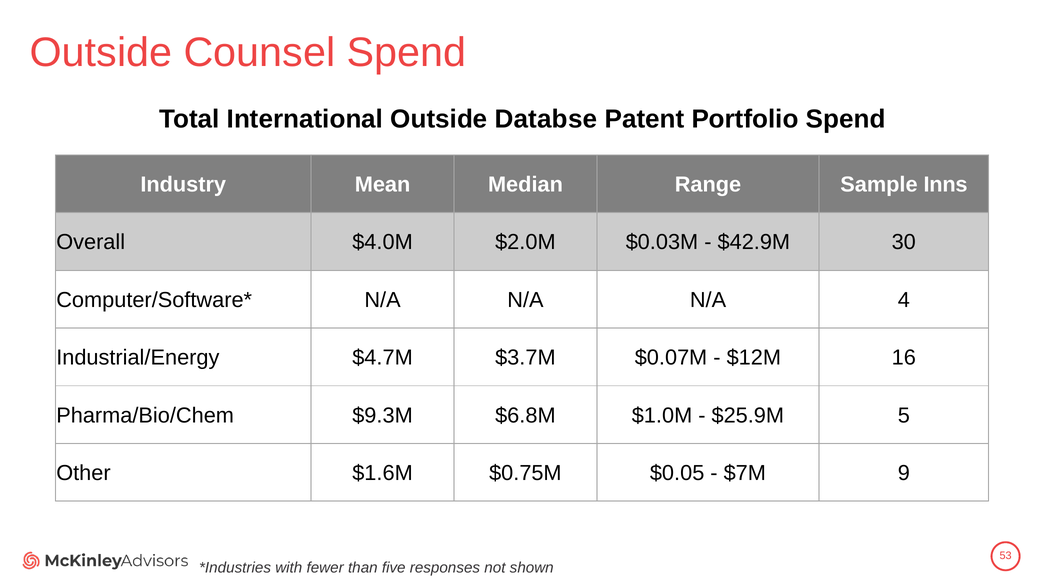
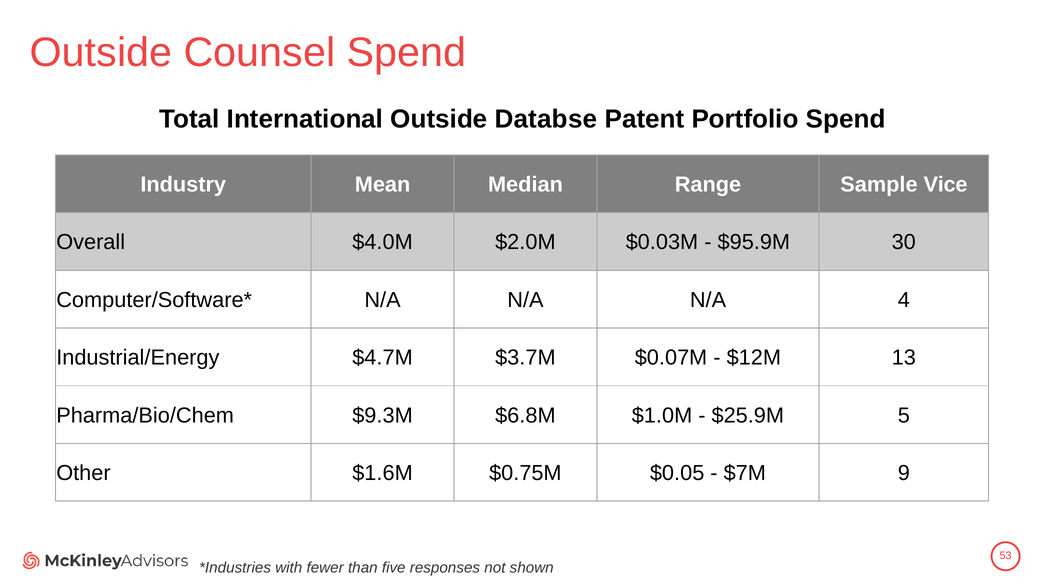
Inns: Inns -> Vice
$42.9M: $42.9M -> $95.9M
16: 16 -> 13
